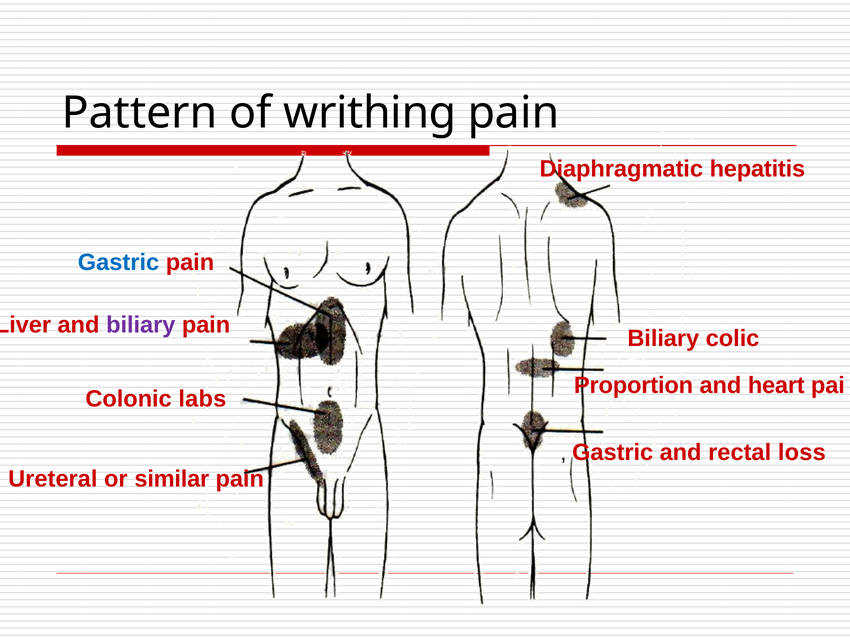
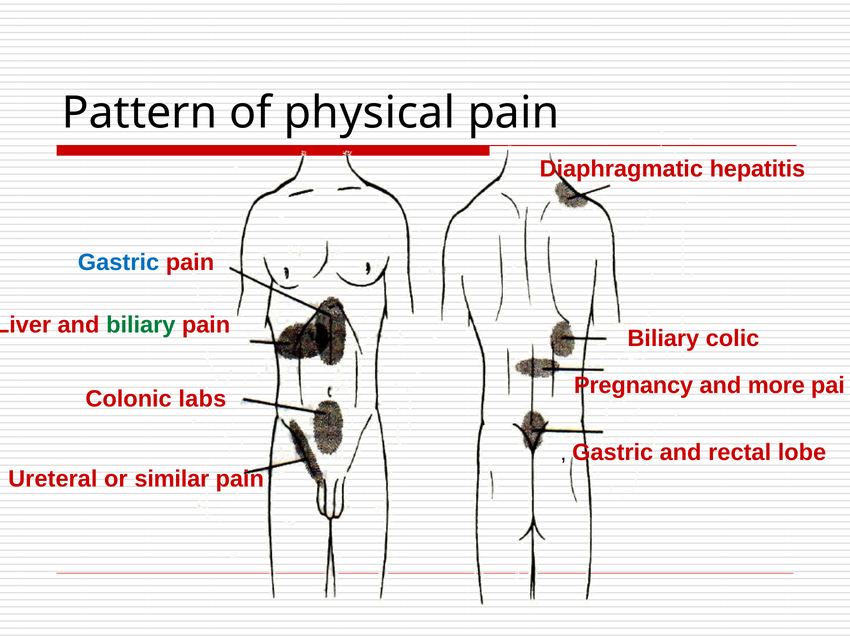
writhing: writhing -> physical
biliary at (141, 325) colour: purple -> green
Proportion: Proportion -> Pregnancy
heart: heart -> more
loss: loss -> lobe
